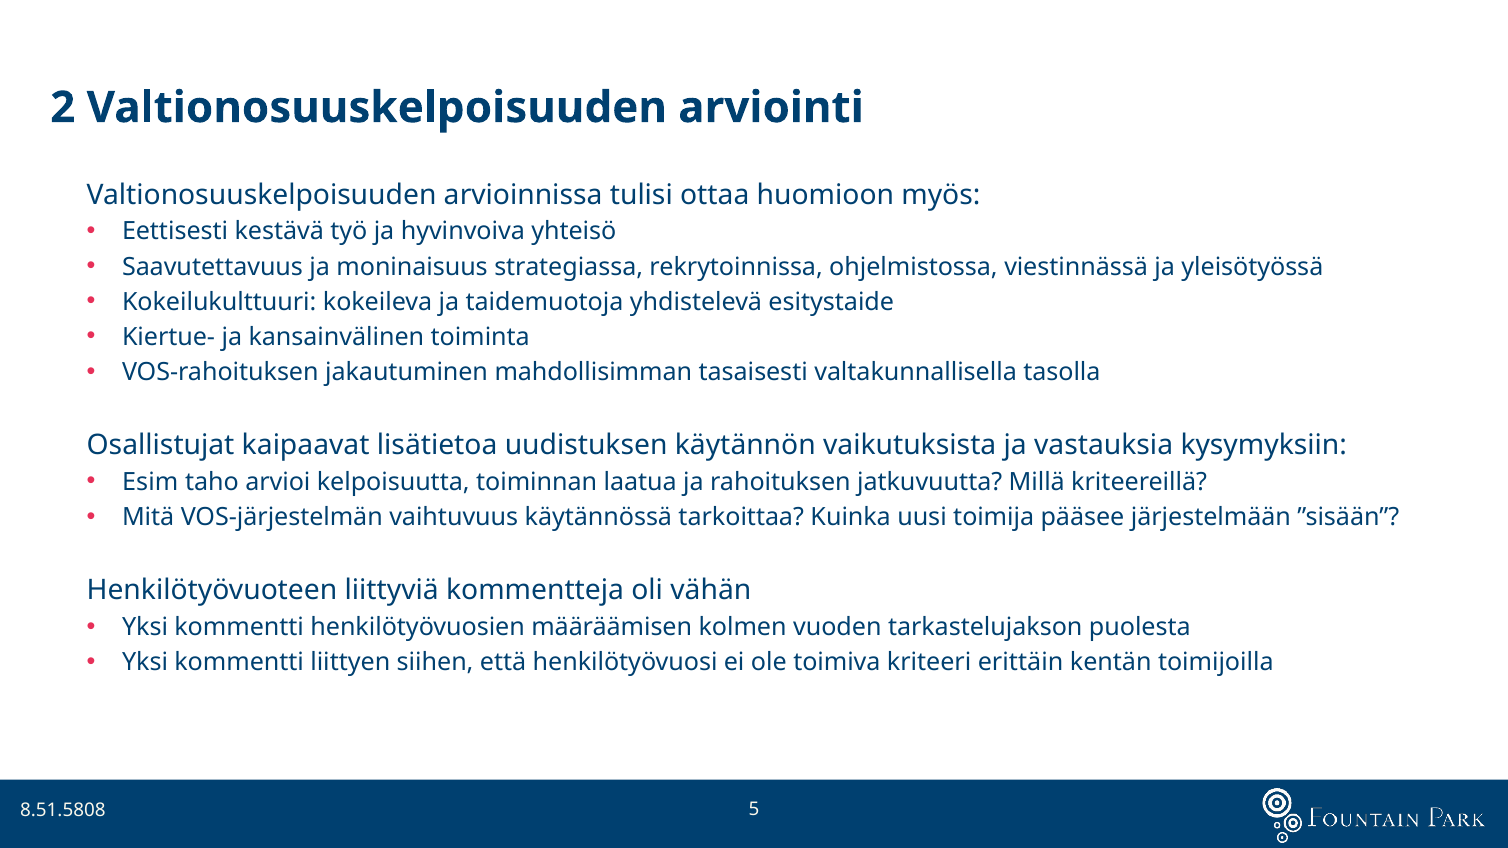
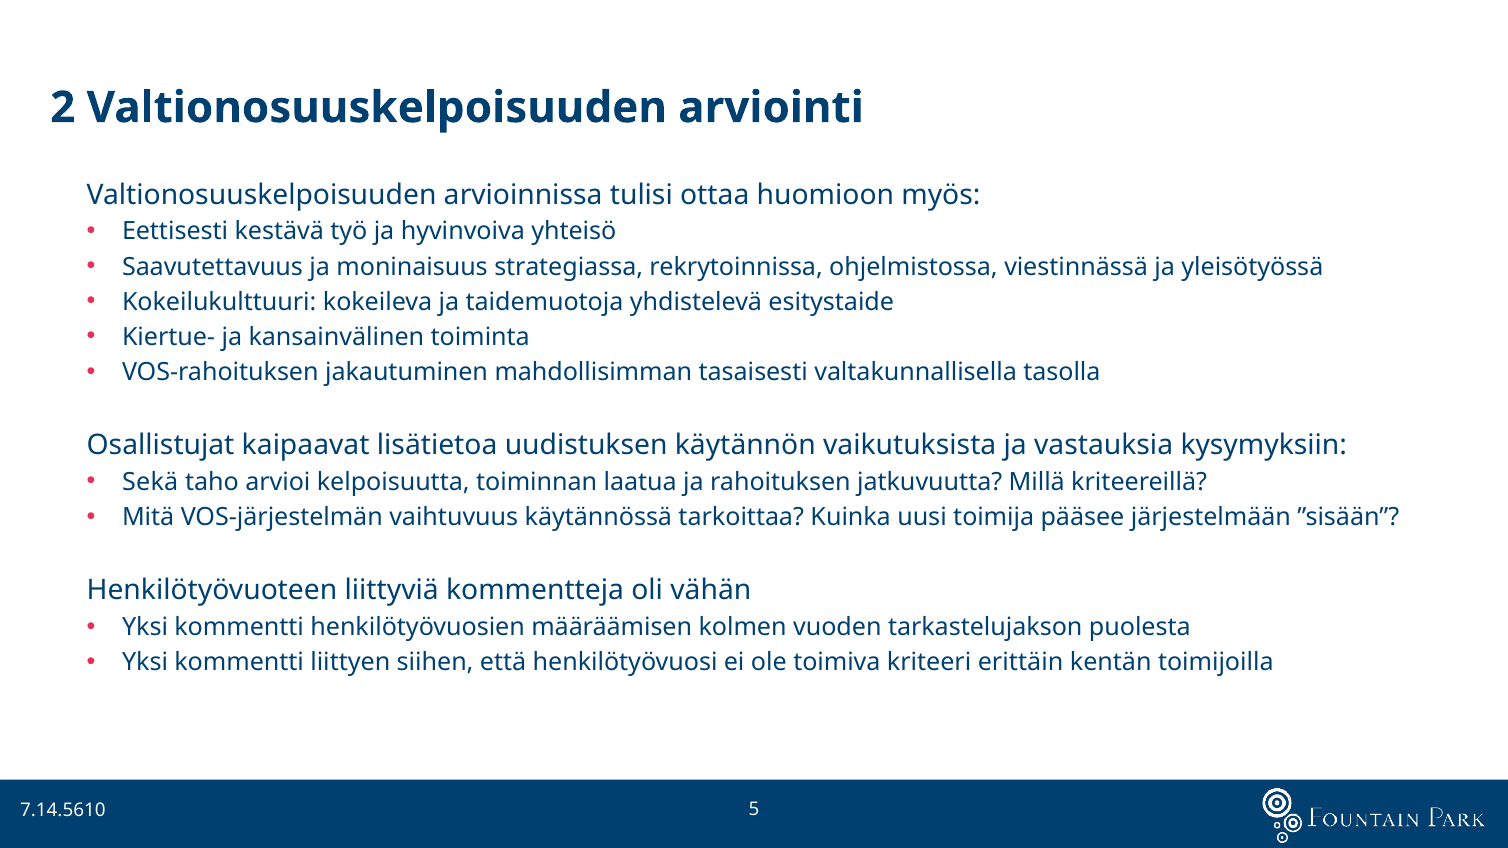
Esim: Esim -> Sekä
8.51.5808: 8.51.5808 -> 7.14.5610
